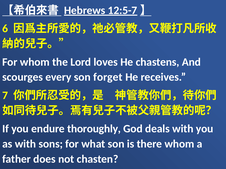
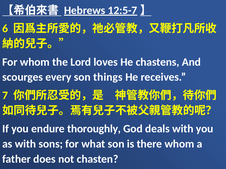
forget: forget -> things
